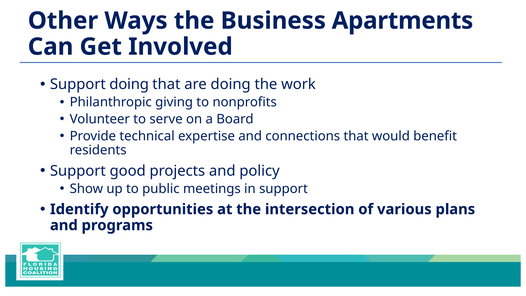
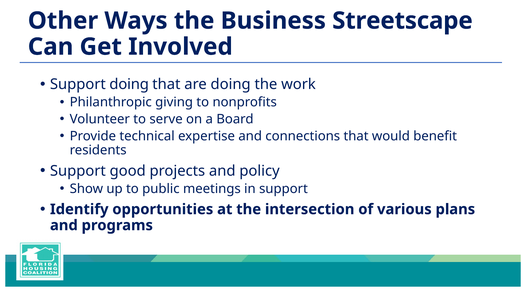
Apartments: Apartments -> Streetscape
